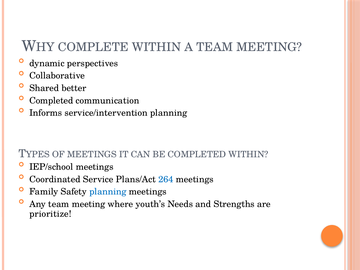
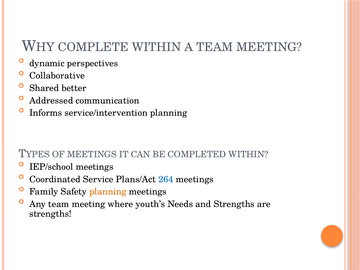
Completed at (51, 101): Completed -> Addressed
planning at (108, 192) colour: blue -> orange
prioritize at (50, 214): prioritize -> strengths
